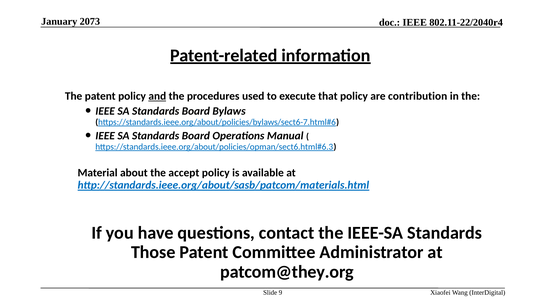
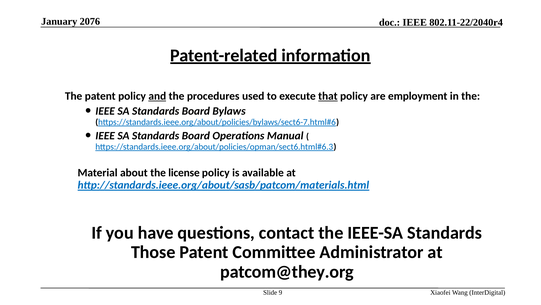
2073: 2073 -> 2076
that underline: none -> present
contribution: contribution -> employment
accept: accept -> license
